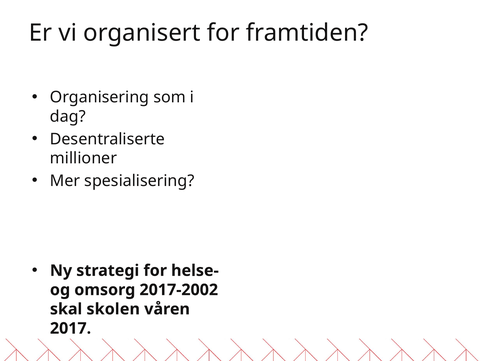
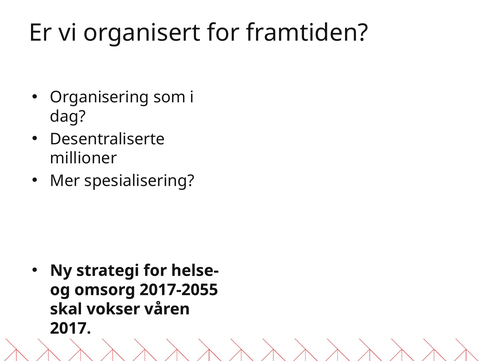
2017-2002: 2017-2002 -> 2017-2055
skolen: skolen -> vokser
